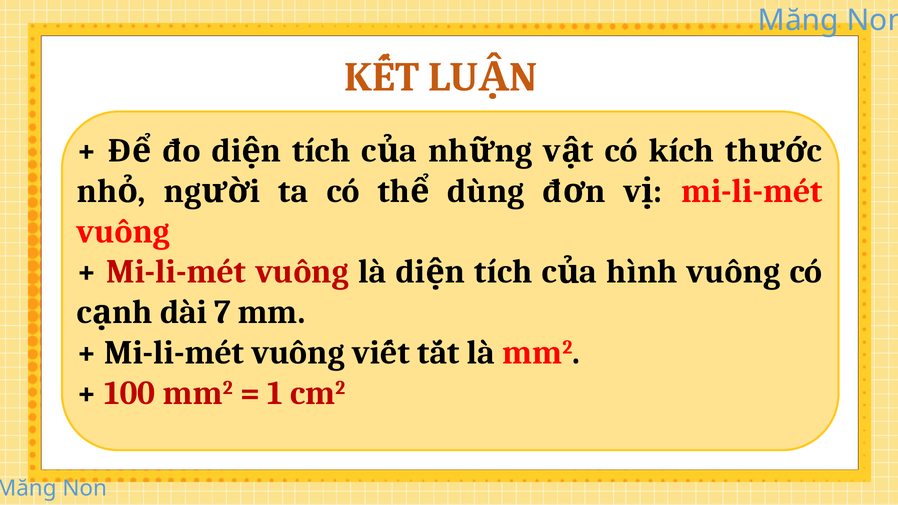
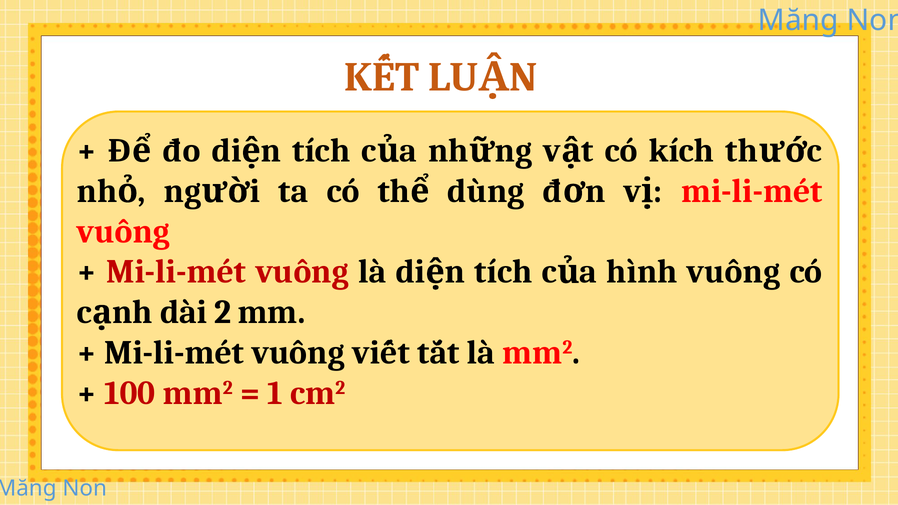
7: 7 -> 2
